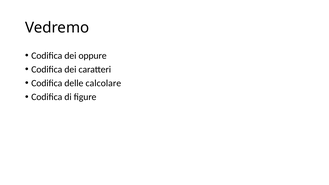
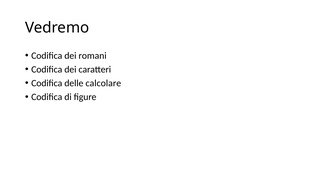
oppure: oppure -> romani
